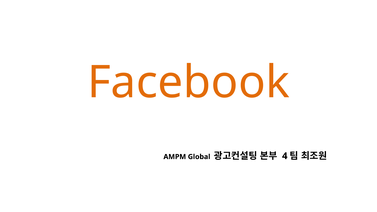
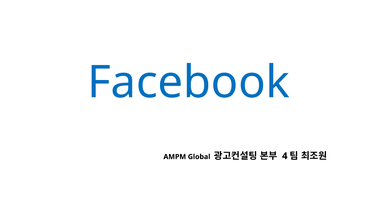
Facebook colour: orange -> blue
